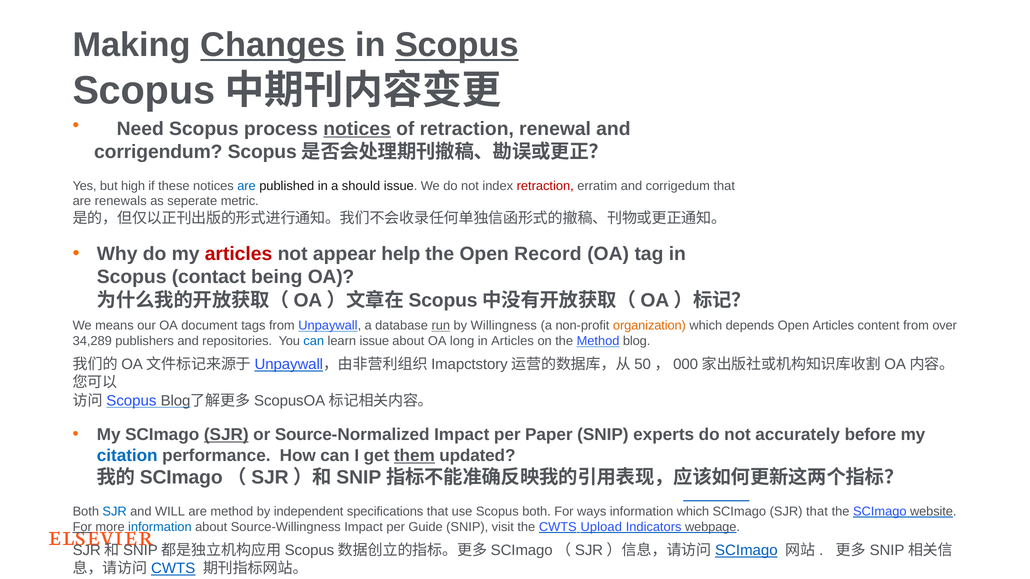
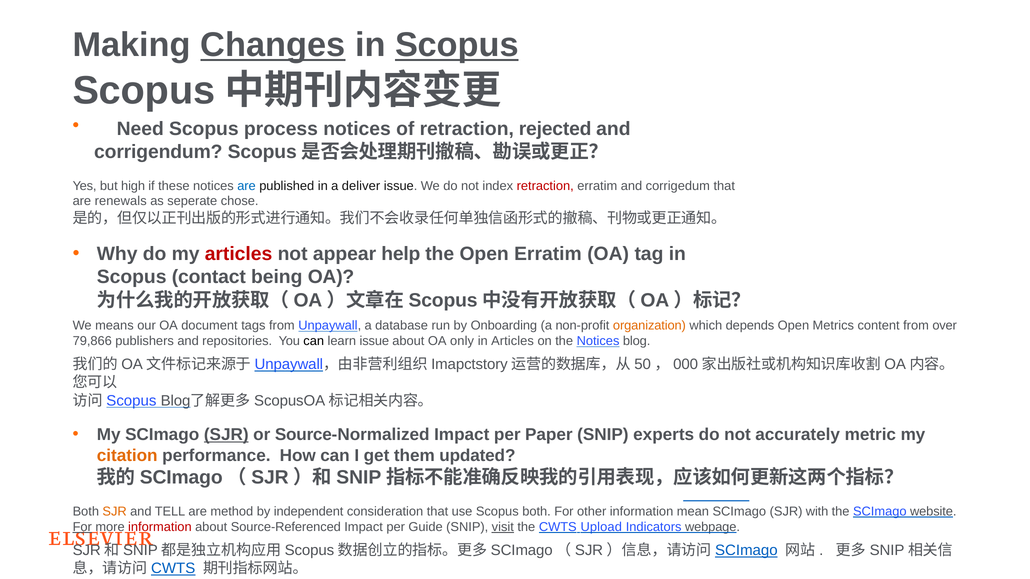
notices at (357, 129) underline: present -> none
renewal: renewal -> rejected
should: should -> deliver
metric: metric -> chose
Open Record: Record -> Erratim
run underline: present -> none
Willingness: Willingness -> Onboarding
Open Articles: Articles -> Metrics
34,289: 34,289 -> 79,866
can at (314, 341) colour: blue -> black
long: long -> only
the Method: Method -> Notices
before: before -> metric
citation colour: blue -> orange
them underline: present -> none
SJR at (115, 512) colour: blue -> orange
WILL: WILL -> TELL
specifications: specifications -> consideration
ways: ways -> other
information which: which -> mean
SJR that: that -> with
information at (160, 527) colour: blue -> red
Source-Willingness: Source-Willingness -> Source-Referenced
visit underline: none -> present
